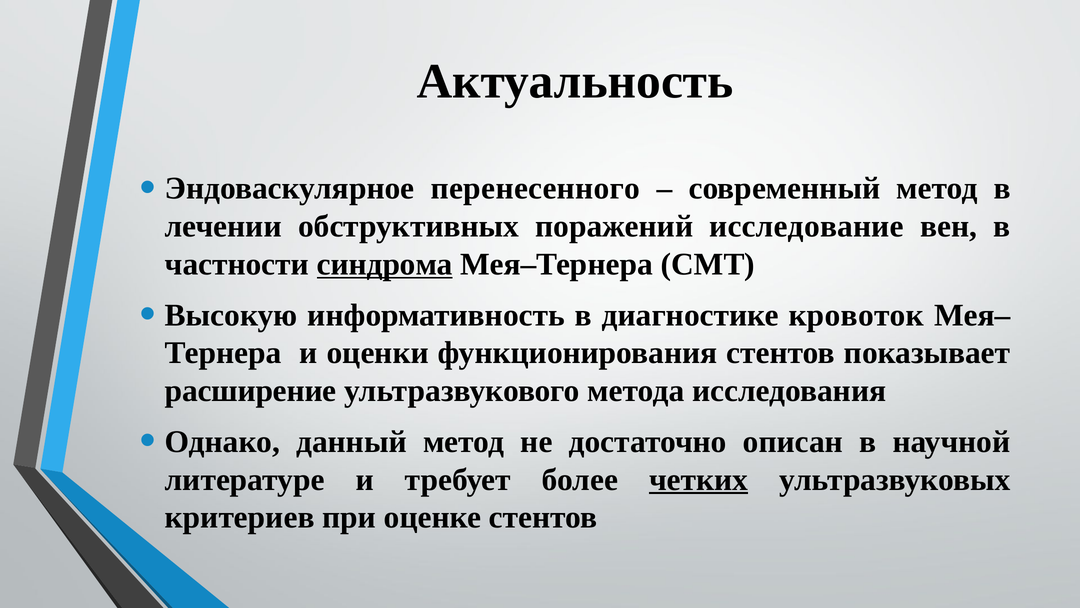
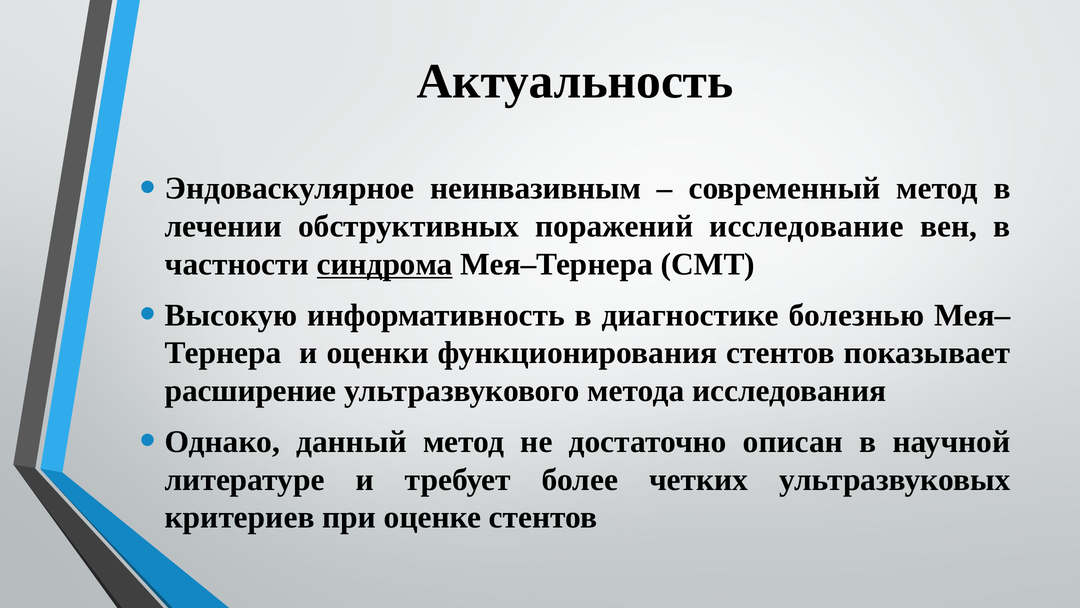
перенесенного: перенесенного -> неинвазивным
кровоток: кровоток -> болезнью
четких underline: present -> none
